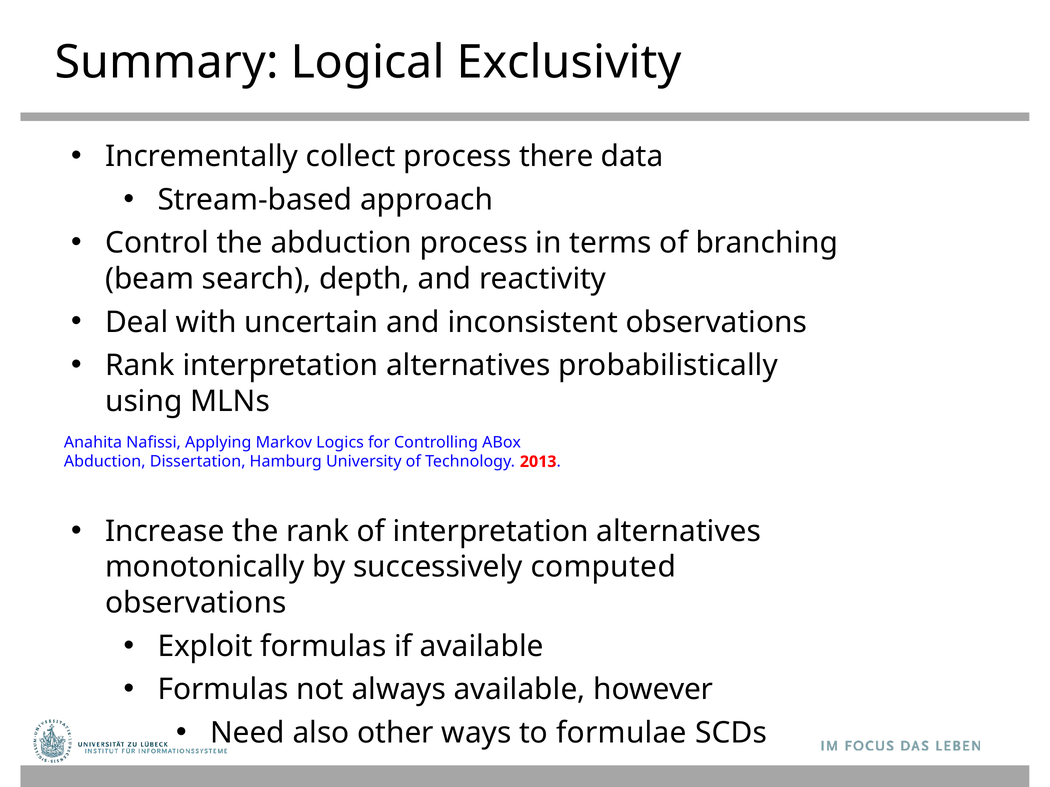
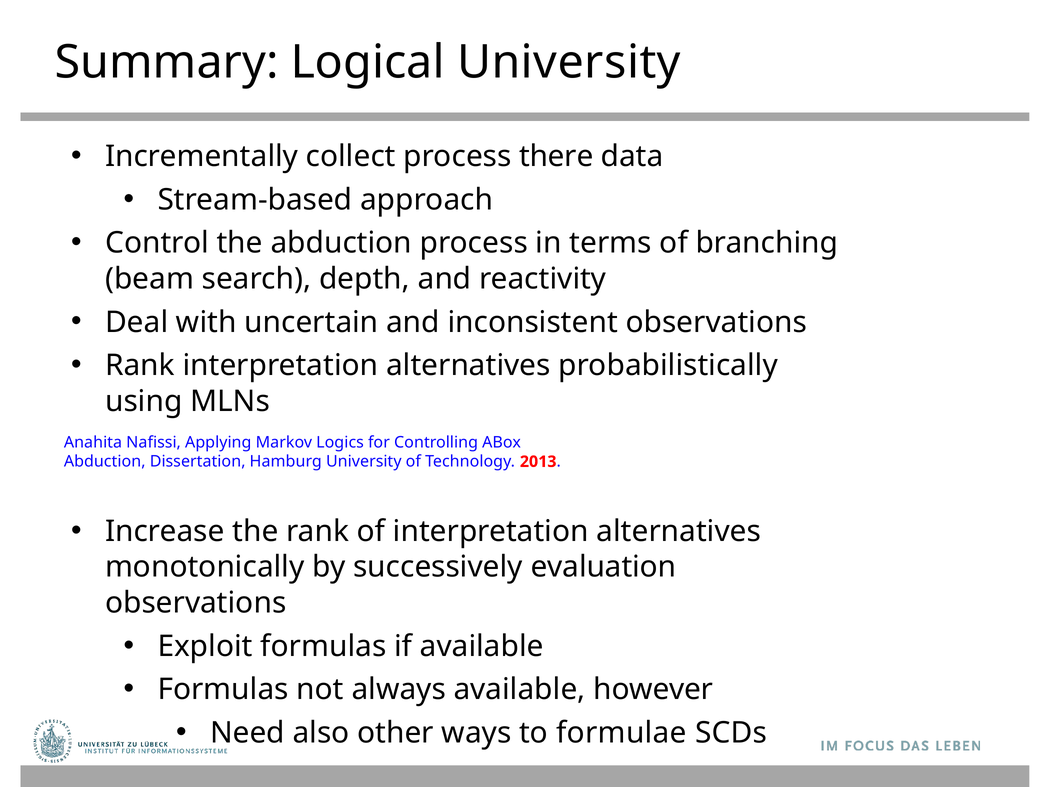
Logical Exclusivity: Exclusivity -> University
computed: computed -> evaluation
